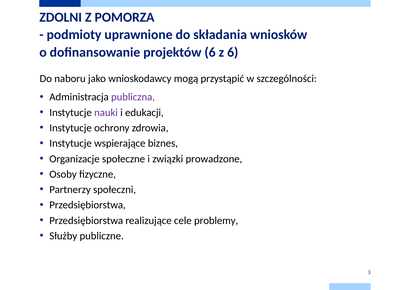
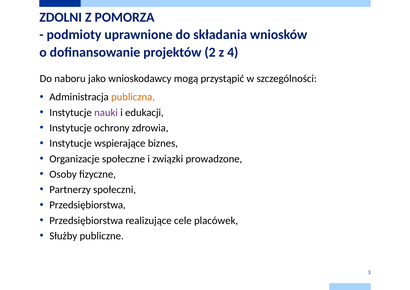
projektów 6: 6 -> 2
z 6: 6 -> 4
publiczna colour: purple -> orange
problemy: problemy -> placówek
